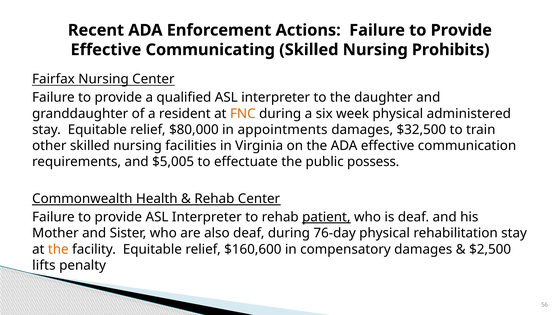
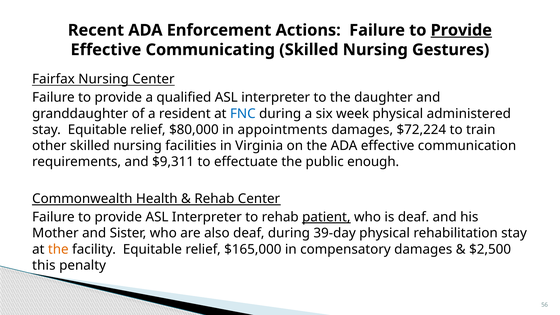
Provide at (461, 30) underline: none -> present
Prohibits: Prohibits -> Gestures
FNC colour: orange -> blue
$32,500: $32,500 -> $72,224
$5,005: $5,005 -> $9,311
possess: possess -> enough
76-day: 76-day -> 39-day
$160,600: $160,600 -> $165,000
lifts: lifts -> this
